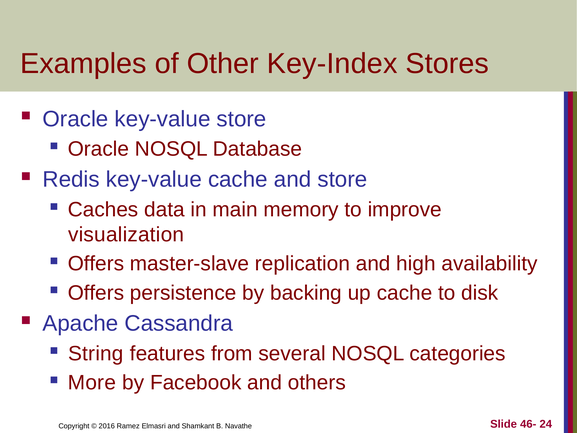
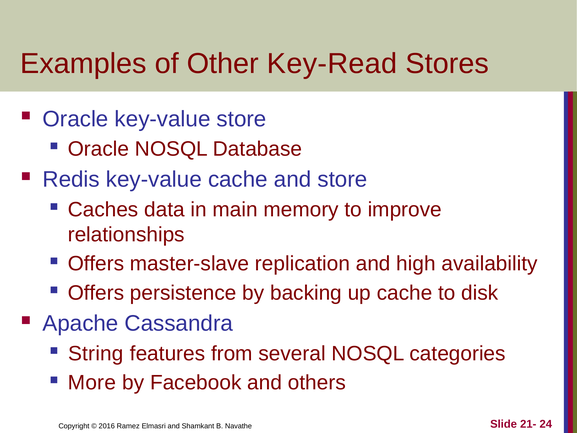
Key-Index: Key-Index -> Key-Read
visualization: visualization -> relationships
46-: 46- -> 21-
